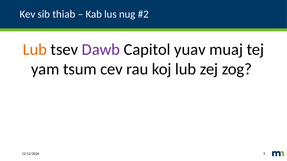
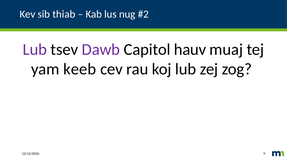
Lub at (35, 50) colour: orange -> purple
yuav: yuav -> hauv
tsum: tsum -> keeb
